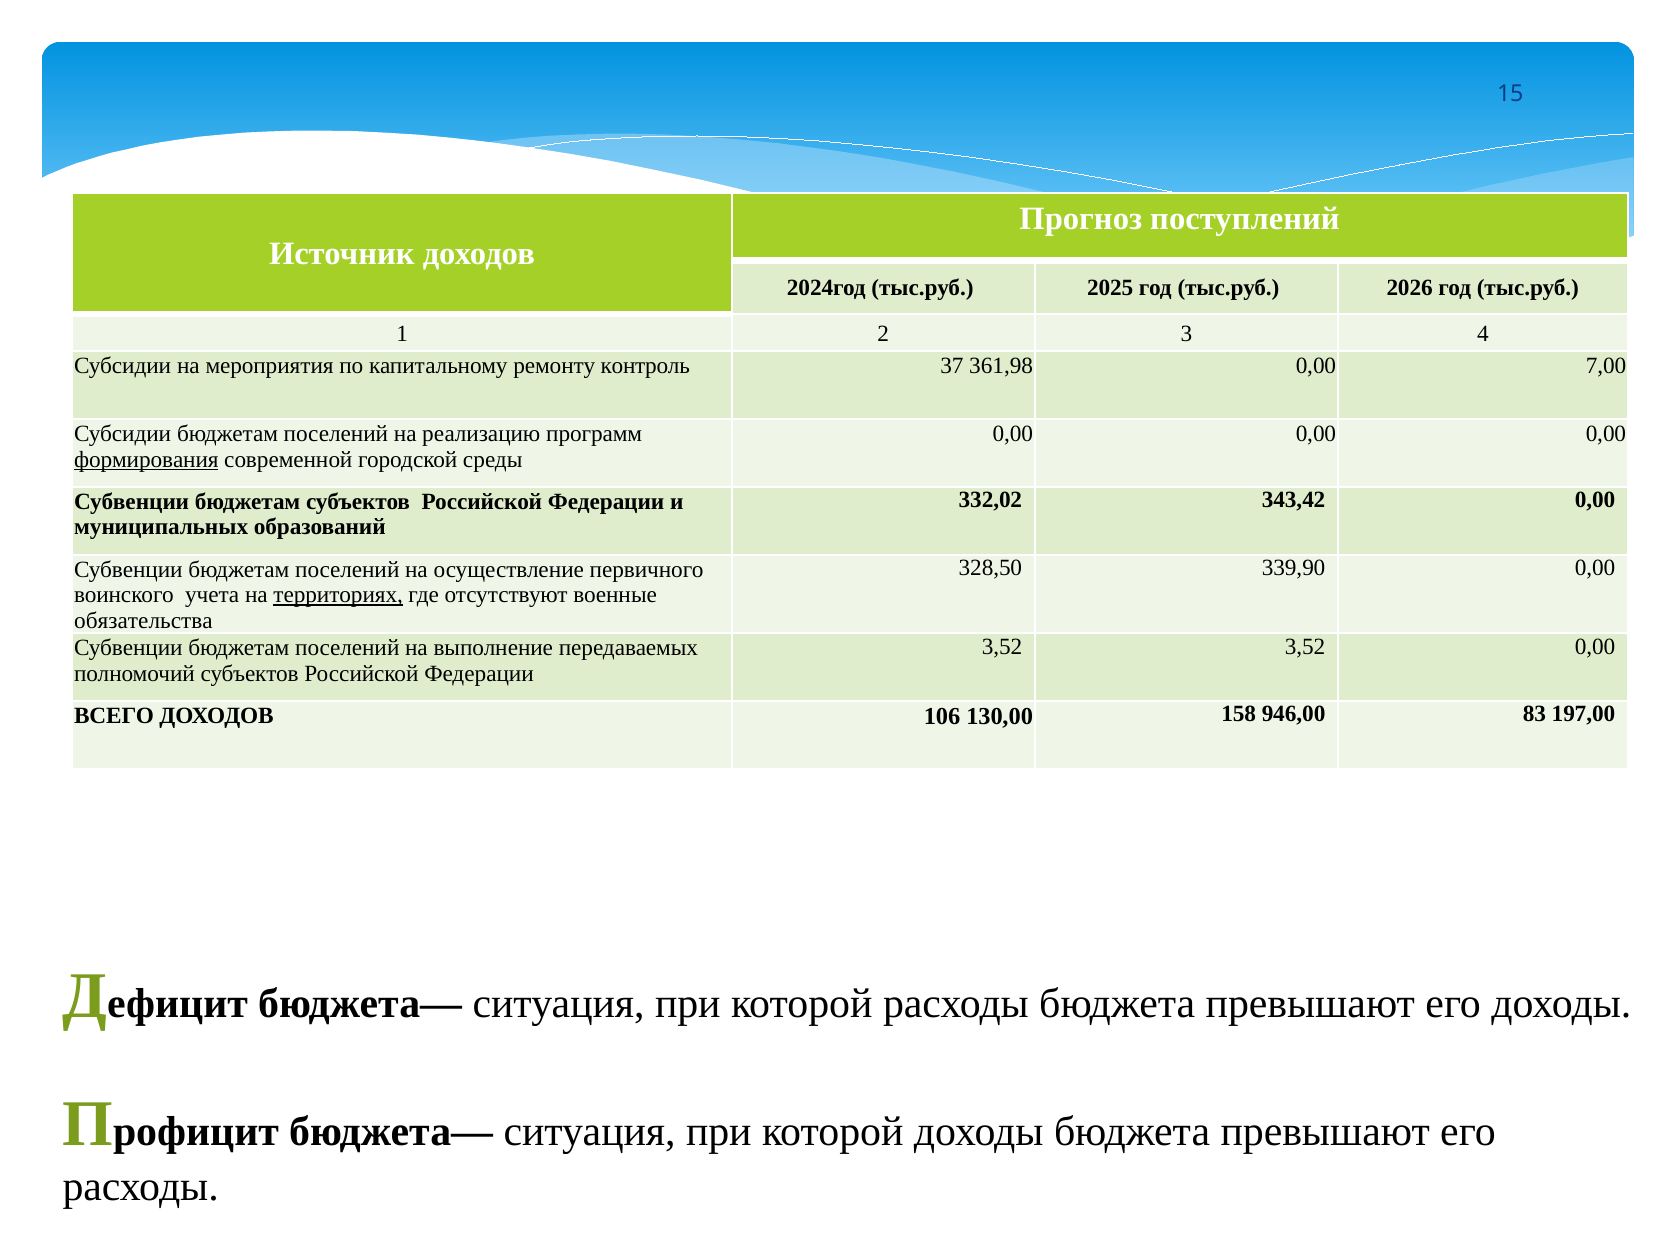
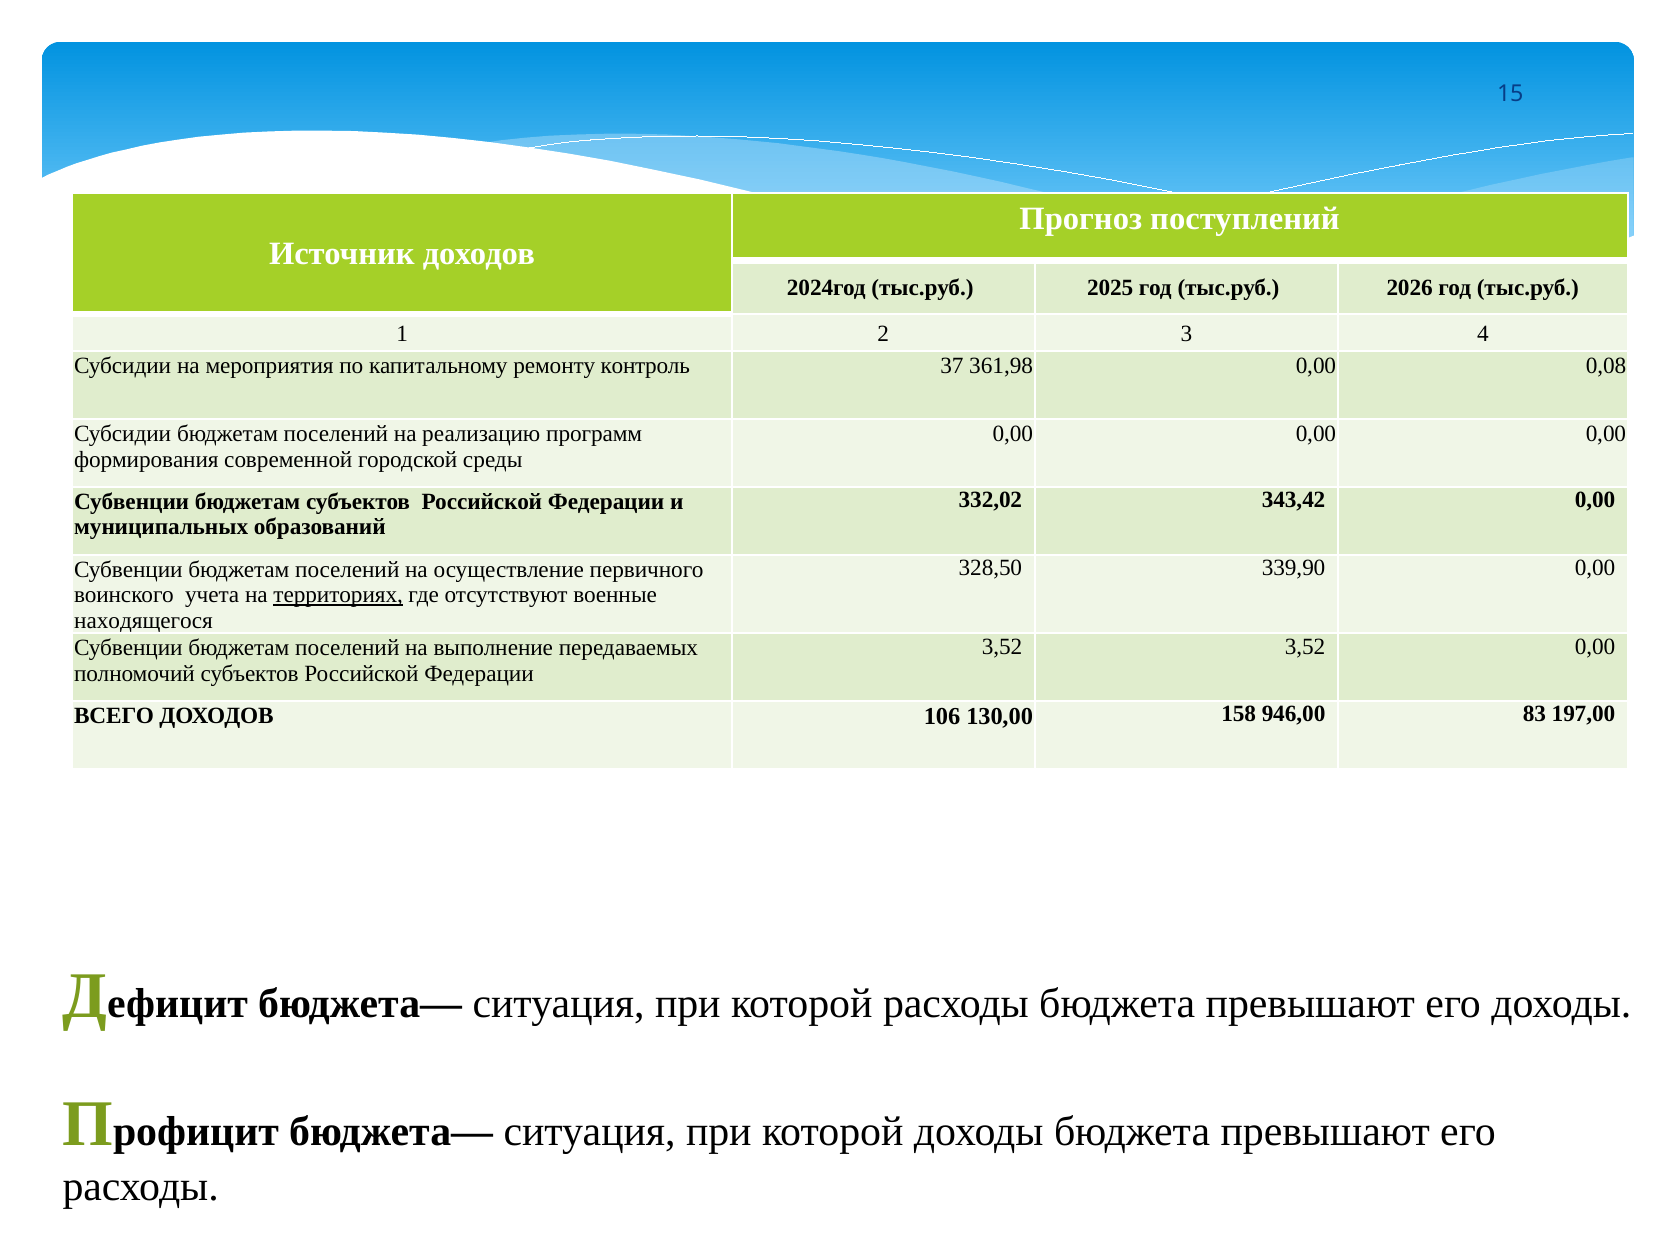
7,00: 7,00 -> 0,08
формирования underline: present -> none
обязательства: обязательства -> находящегося
